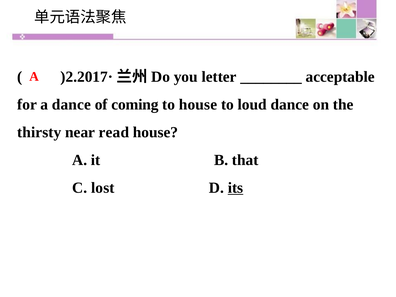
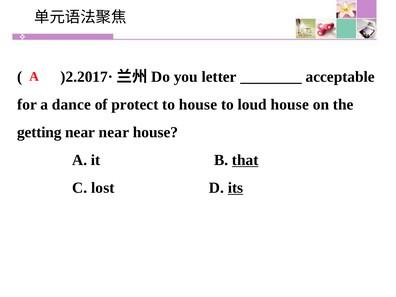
coming: coming -> protect
loud dance: dance -> house
thirsty: thirsty -> getting
near read: read -> near
that underline: none -> present
